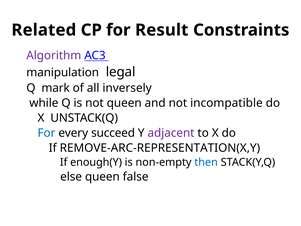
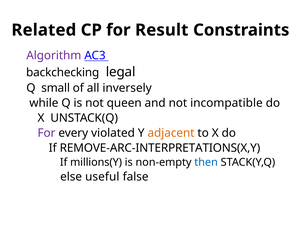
manipulation: manipulation -> backchecking
mark: mark -> small
For at (46, 133) colour: blue -> purple
succeed: succeed -> violated
adjacent colour: purple -> orange
REMOVE-ARC-REPRESENTATION(X,Y: REMOVE-ARC-REPRESENTATION(X,Y -> REMOVE-ARC-INTERPRETATIONS(X,Y
enough(Y: enough(Y -> millions(Y
else queen: queen -> useful
